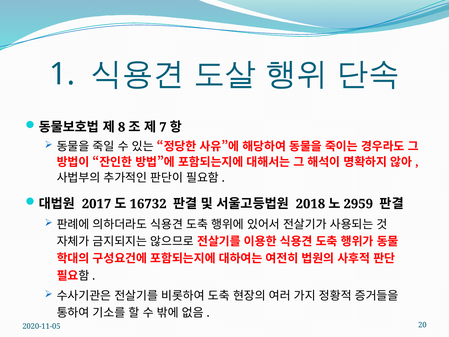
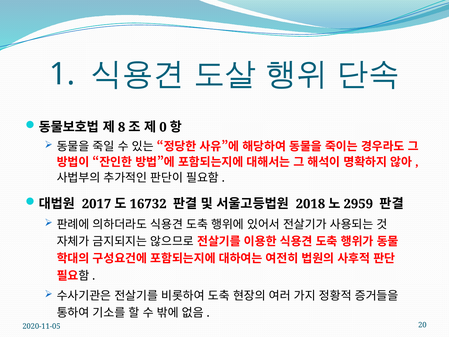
7: 7 -> 0
